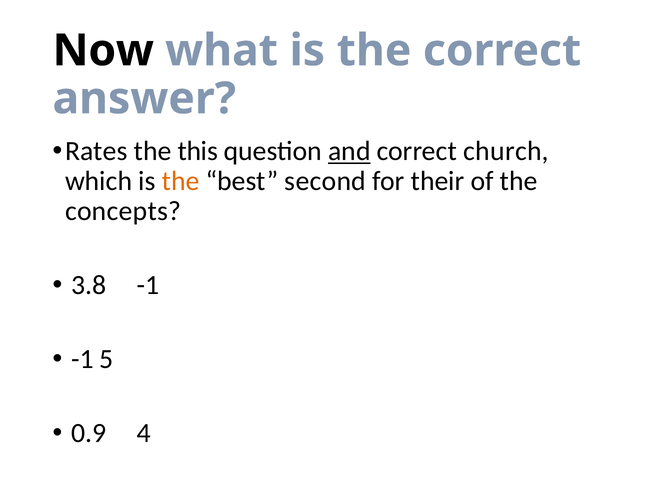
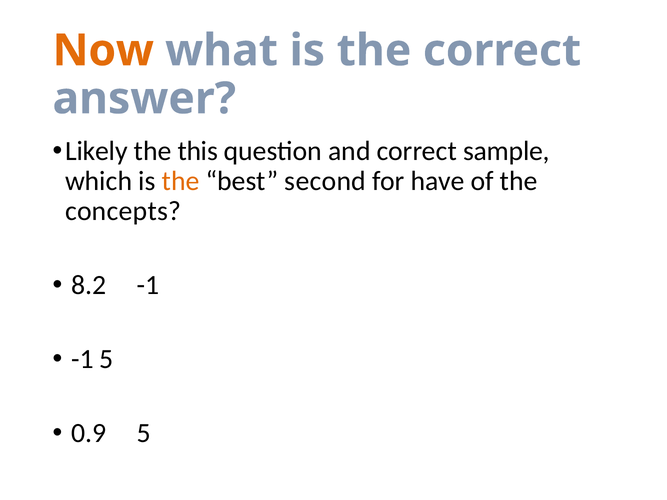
Now colour: black -> orange
Rates: Rates -> Likely
and underline: present -> none
church: church -> sample
their: their -> have
3.8: 3.8 -> 8.2
4: 4 -> 5
